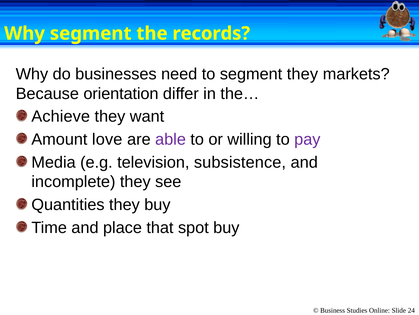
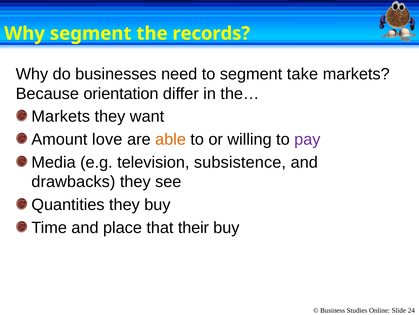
segment they: they -> take
Achieve at (61, 116): Achieve -> Markets
able colour: purple -> orange
incomplete: incomplete -> drawbacks
spot: spot -> their
